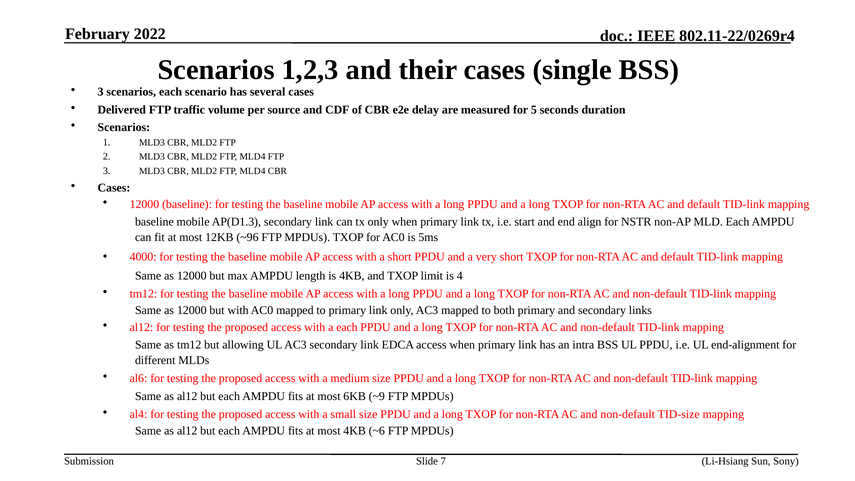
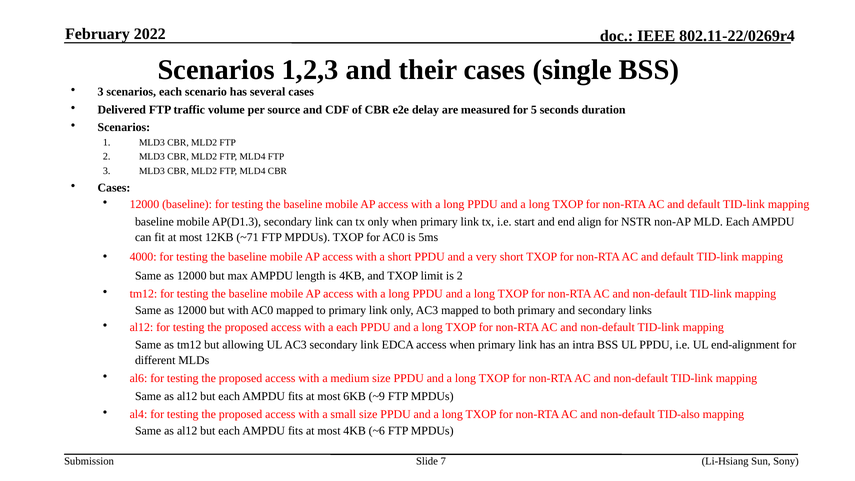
~96: ~96 -> ~71
is 4: 4 -> 2
TID-size: TID-size -> TID-also
